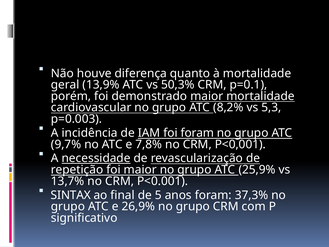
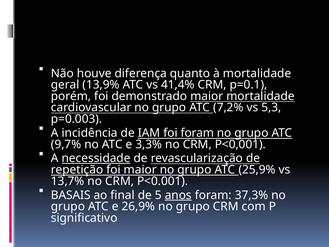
50,3%: 50,3% -> 41,4%
8,2%: 8,2% -> 7,2%
7,8%: 7,8% -> 3,3%
SINTAX: SINTAX -> BASAIS
anos underline: none -> present
